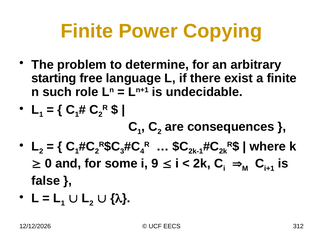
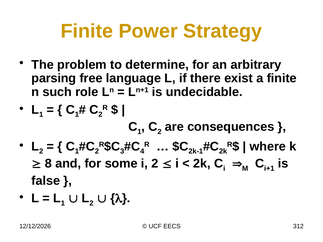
Copying: Copying -> Strategy
starting: starting -> parsing
0: 0 -> 8
i 9: 9 -> 2
